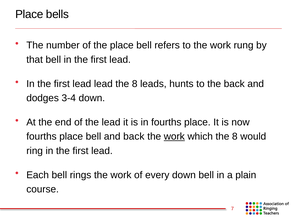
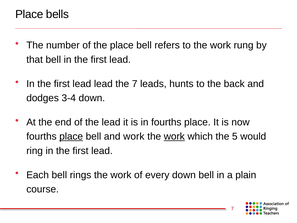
lead the 8: 8 -> 7
place at (71, 136) underline: none -> present
and back: back -> work
which the 8: 8 -> 5
